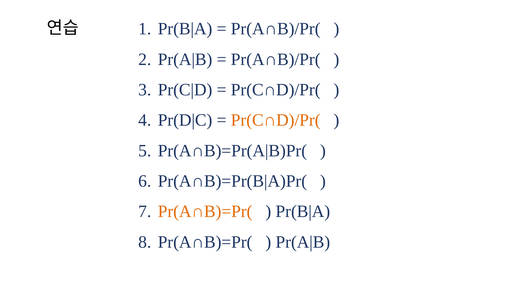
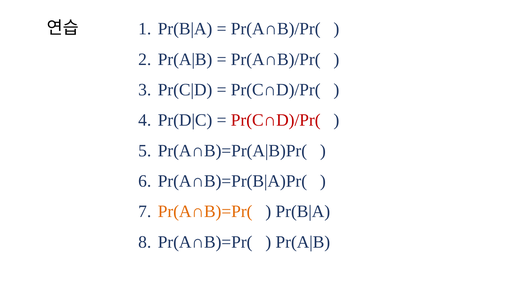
Pr(C∩D)/Pr( at (276, 120) colour: orange -> red
